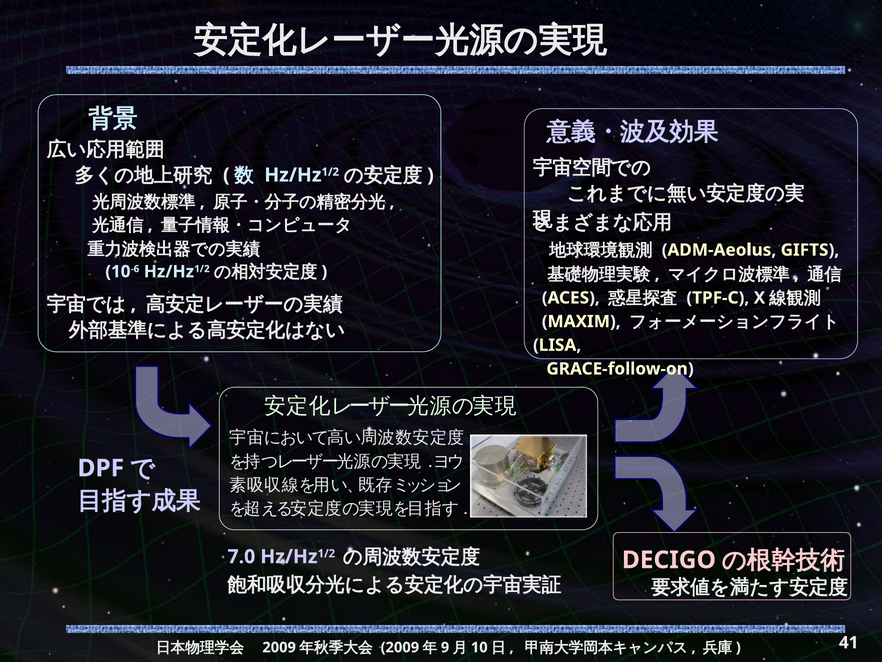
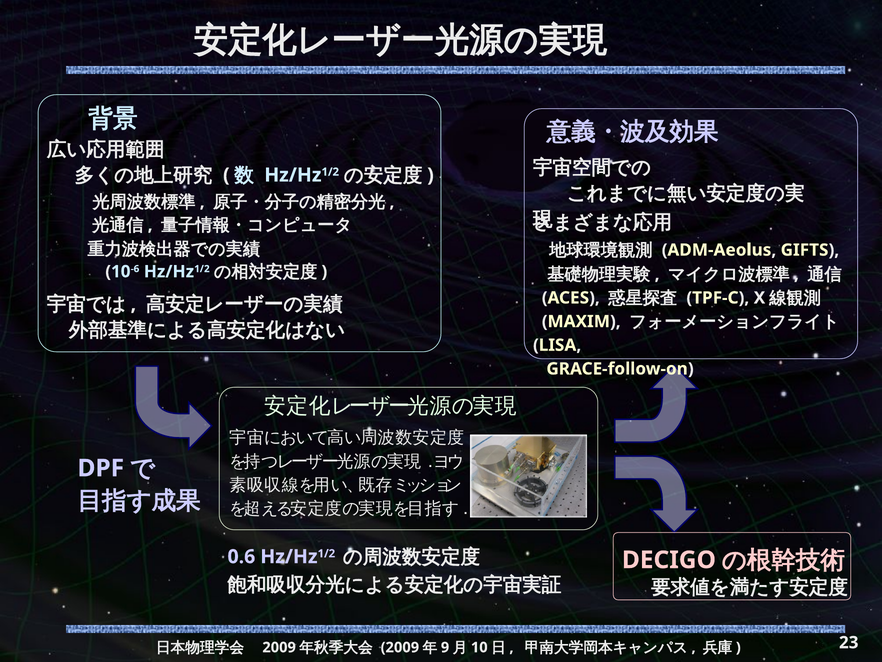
7.0: 7.0 -> 0.6
41: 41 -> 23
